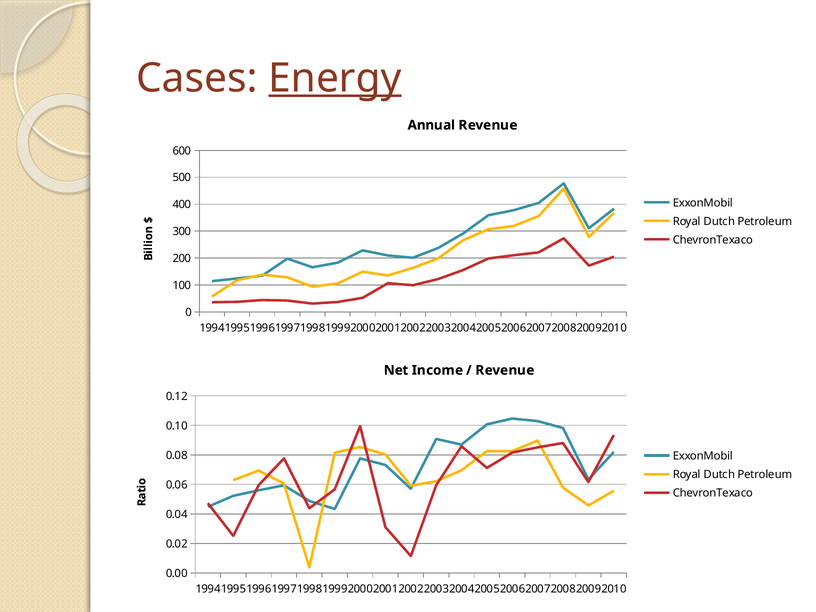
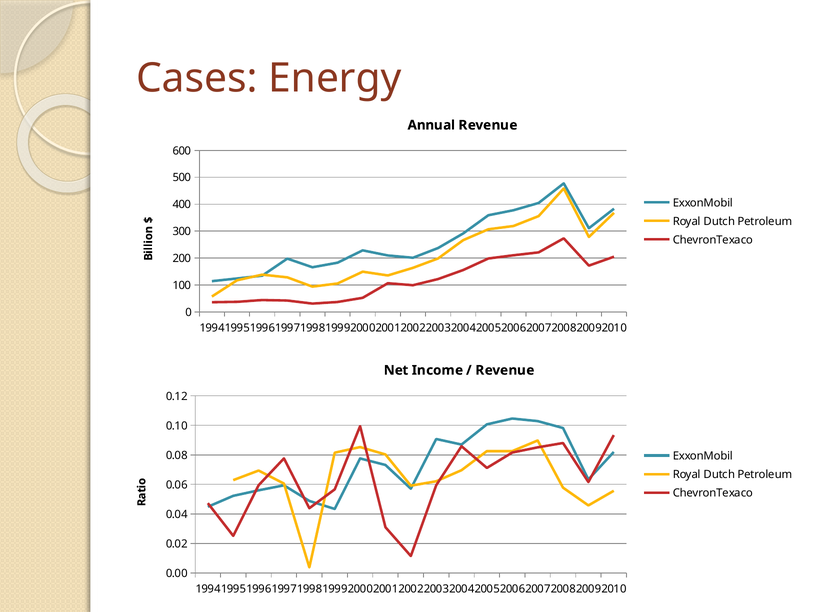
Energy underline: present -> none
